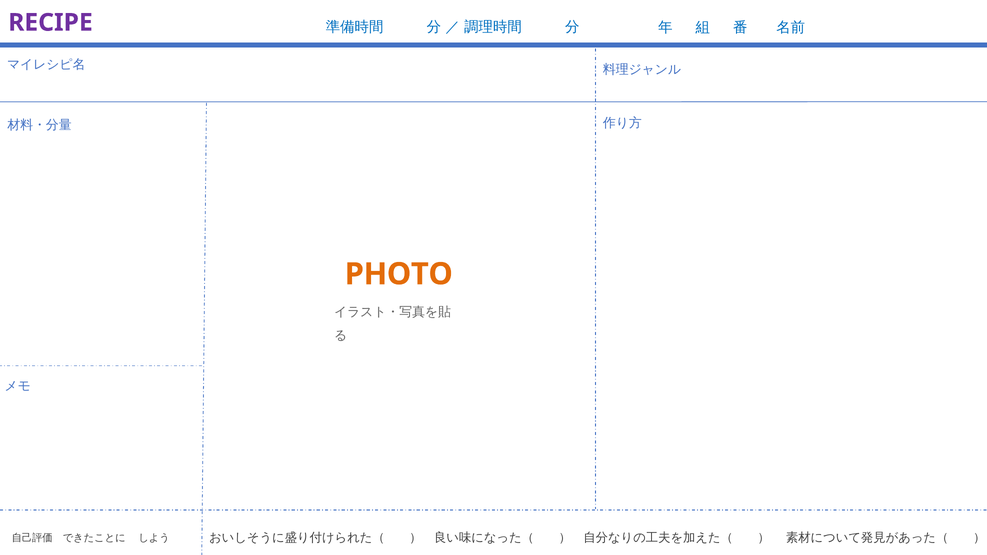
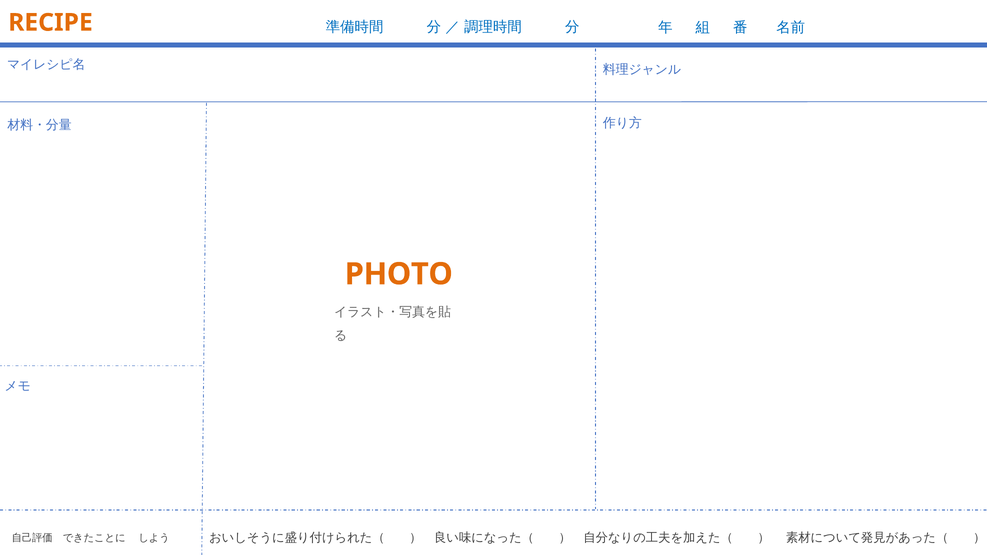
RECIPE colour: purple -> orange
